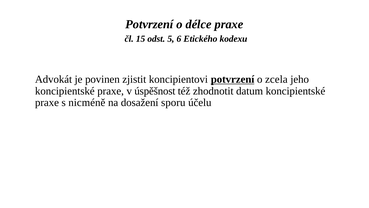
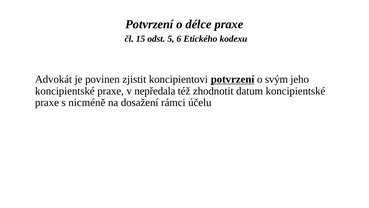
zcela: zcela -> svým
úspěšnost: úspěšnost -> nepředala
sporu: sporu -> rámci
